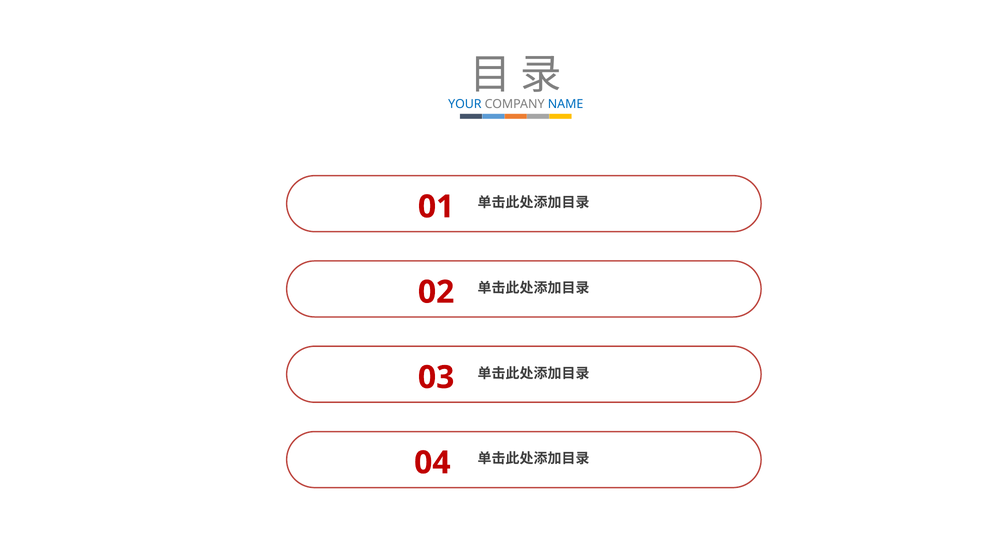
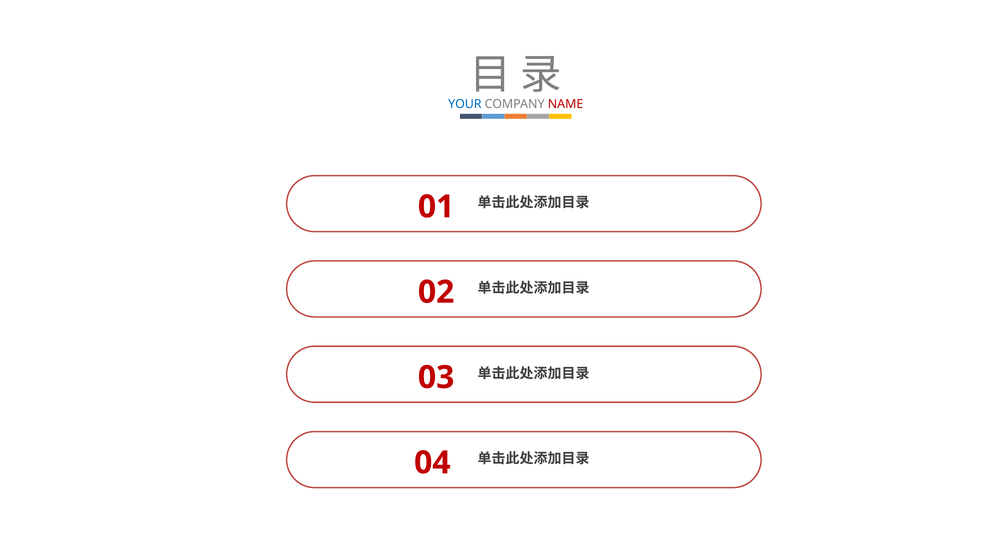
NAME colour: blue -> red
